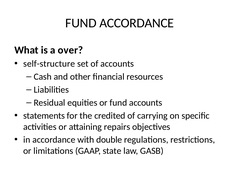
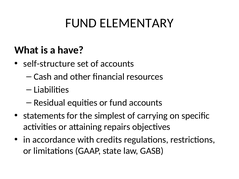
FUND ACCORDANCE: ACCORDANCE -> ELEMENTARY
over: over -> have
credited: credited -> simplest
double: double -> credits
